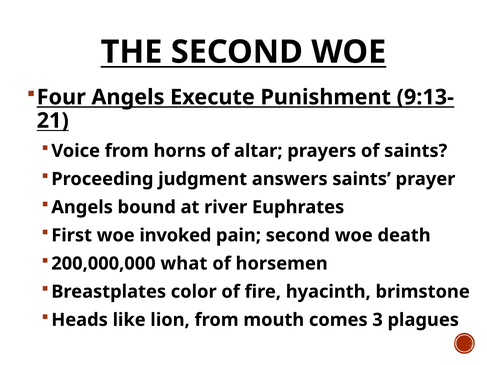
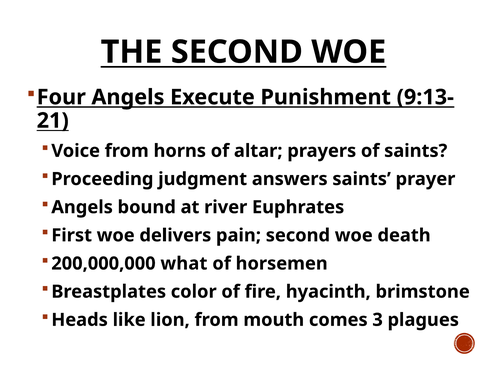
invoked: invoked -> delivers
